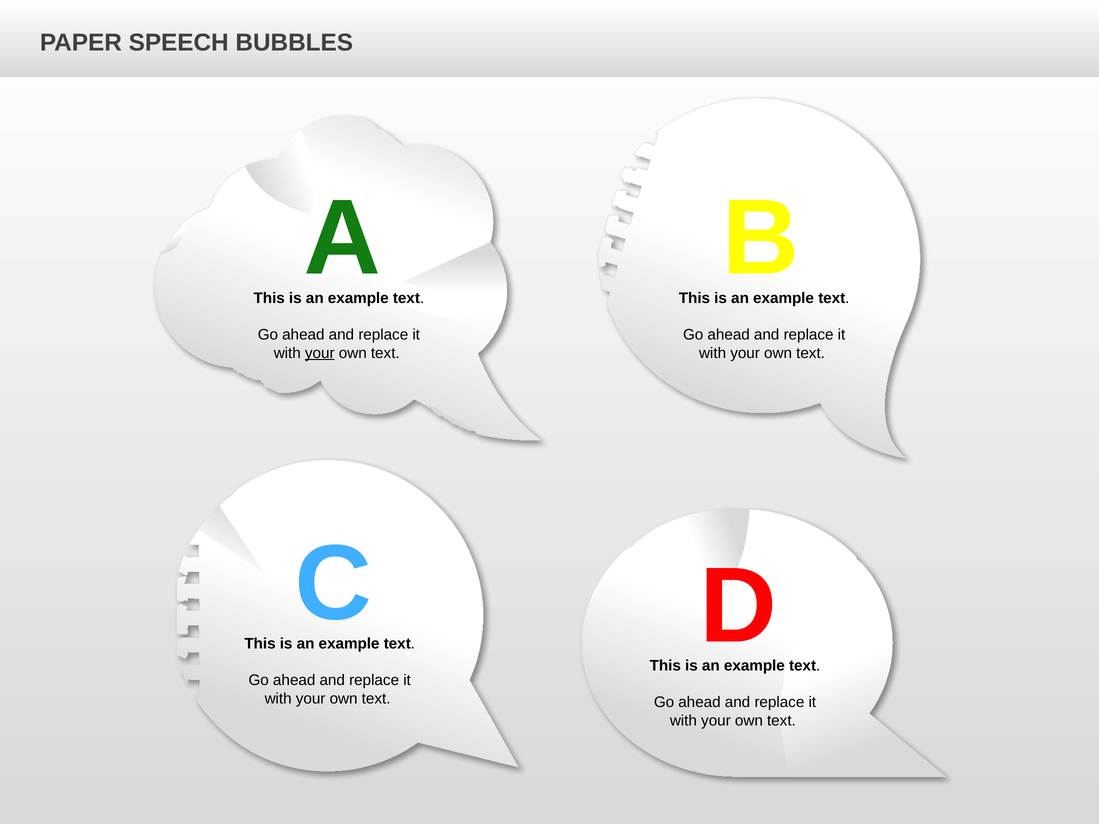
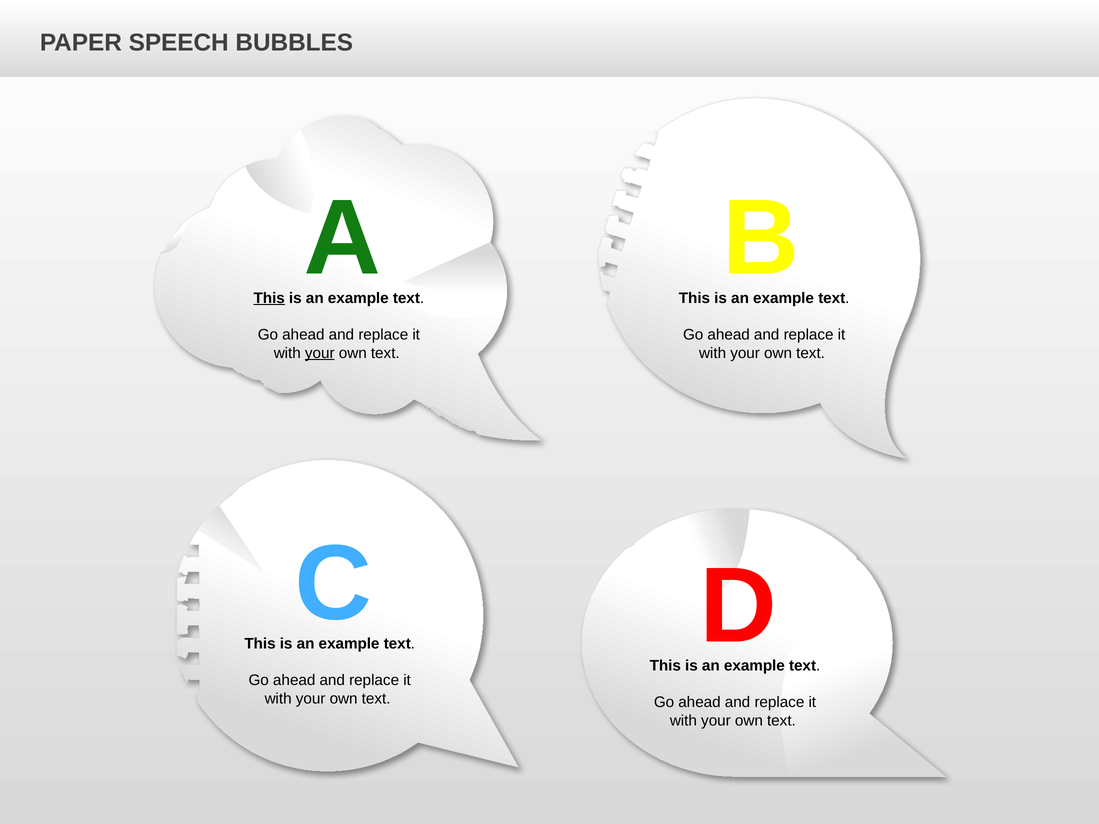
This at (269, 298) underline: none -> present
